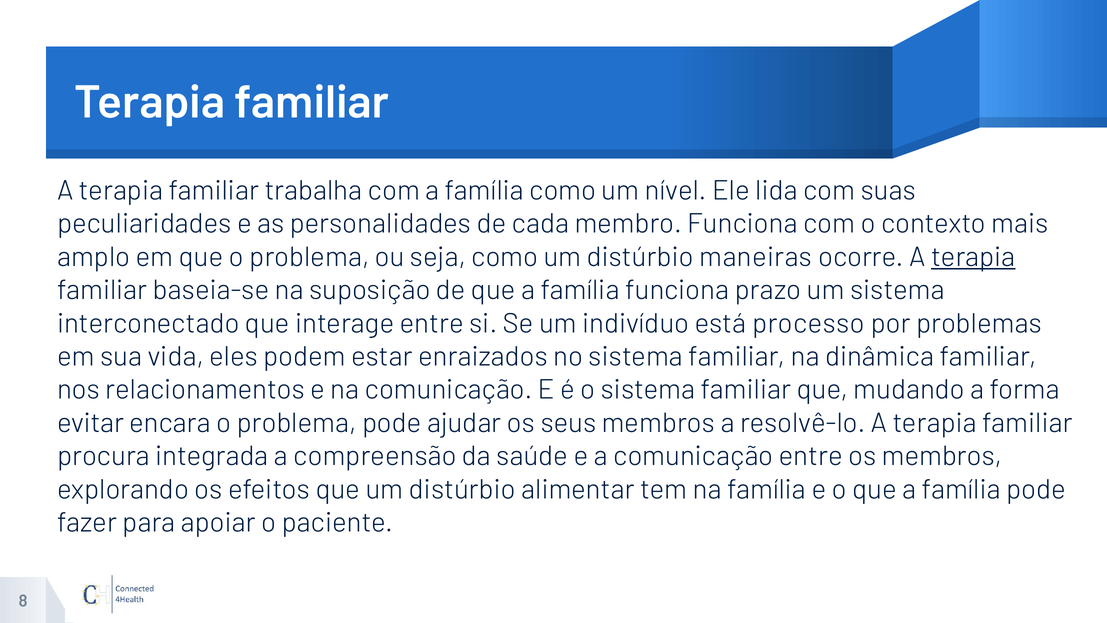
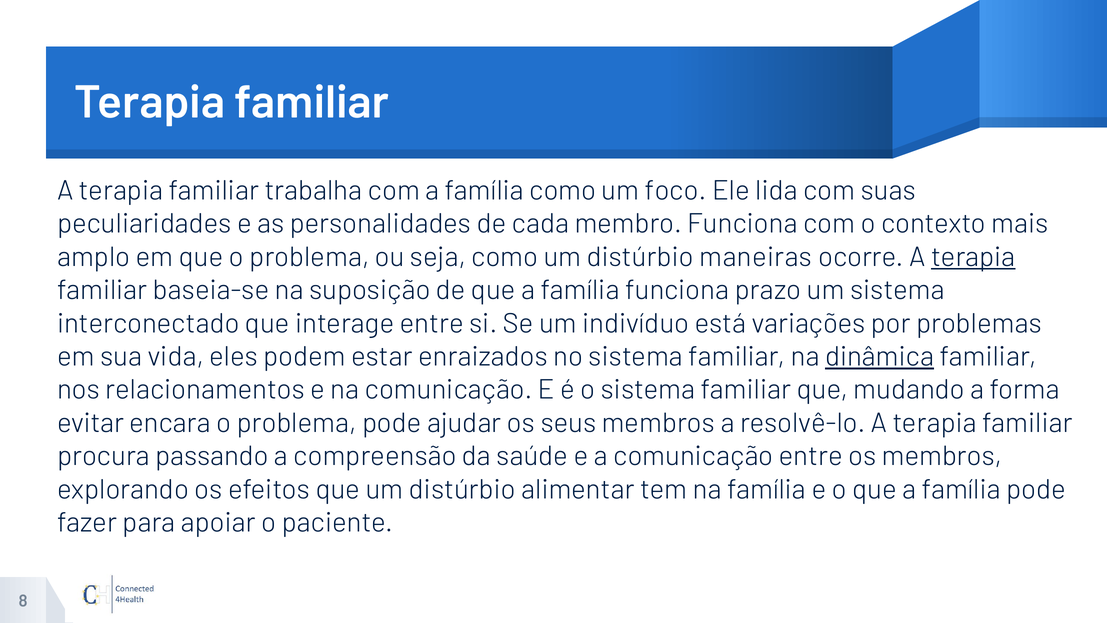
nível: nível -> foco
processo: processo -> variações
dinâmica underline: none -> present
integrada: integrada -> passando
